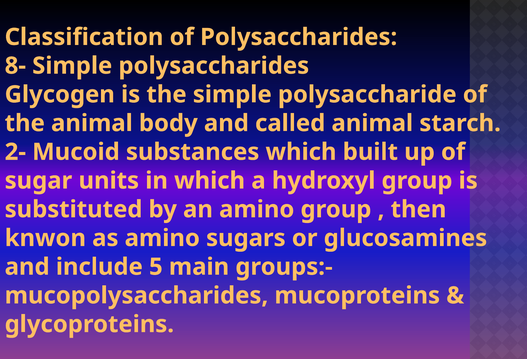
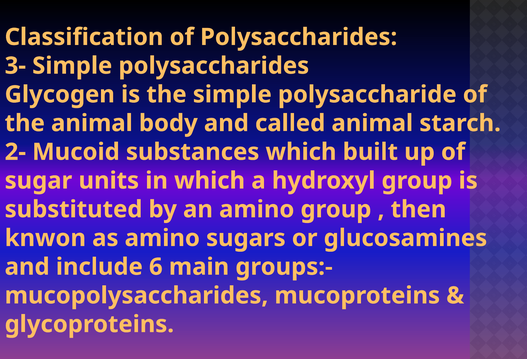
8-: 8- -> 3-
5: 5 -> 6
